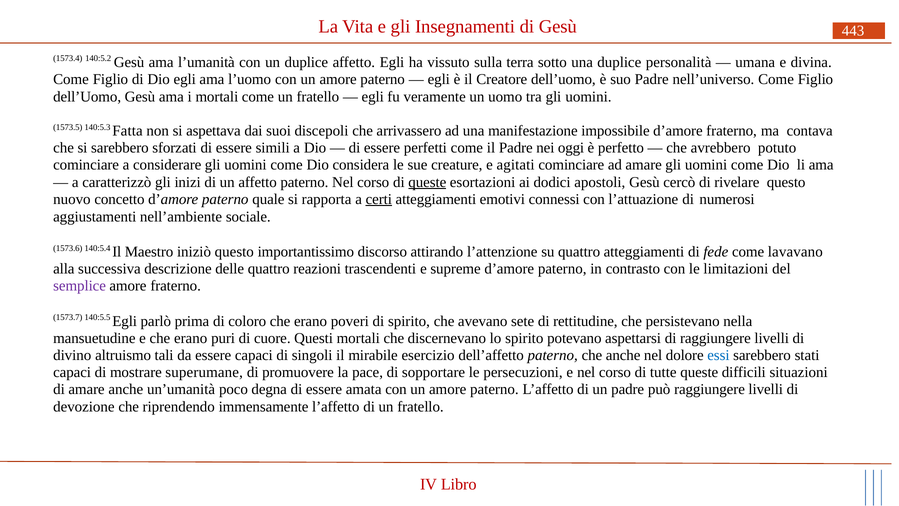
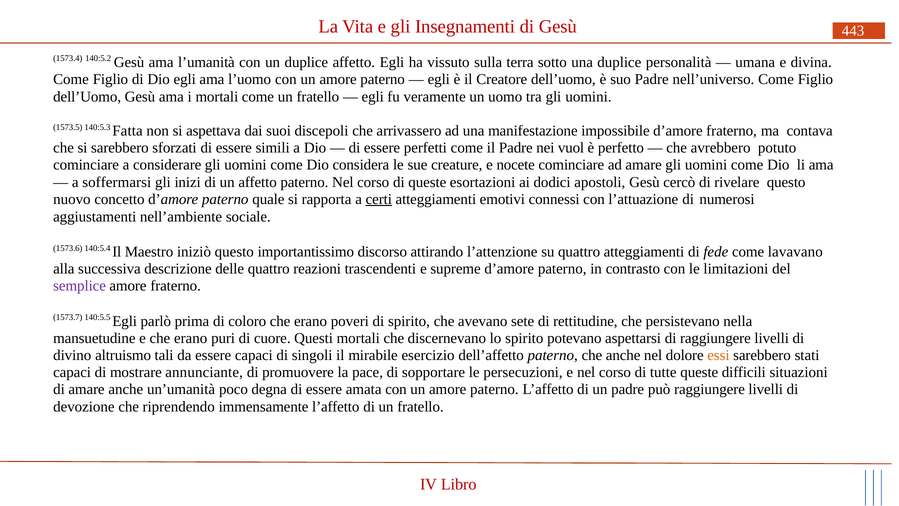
oggi: oggi -> vuol
agitati: agitati -> nocete
caratterizzò: caratterizzò -> soffermarsi
queste at (427, 182) underline: present -> none
essi colour: blue -> orange
superumane: superumane -> annunciante
